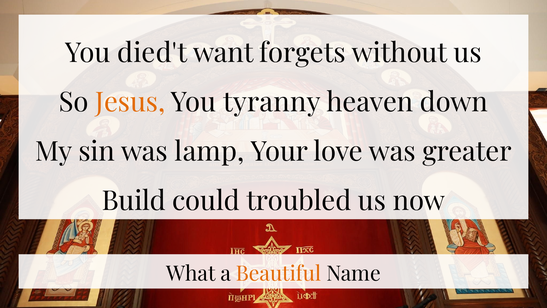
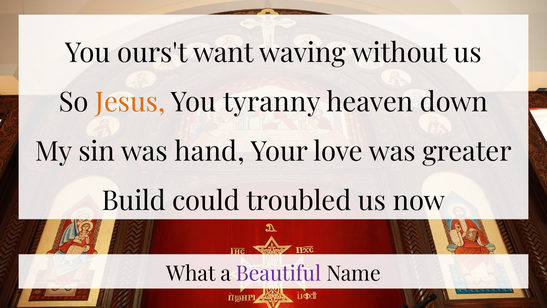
died't: died't -> ours't
forgets: forgets -> waving
lamp: lamp -> hand
Beautiful colour: orange -> purple
